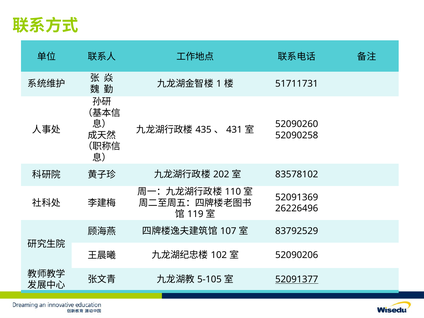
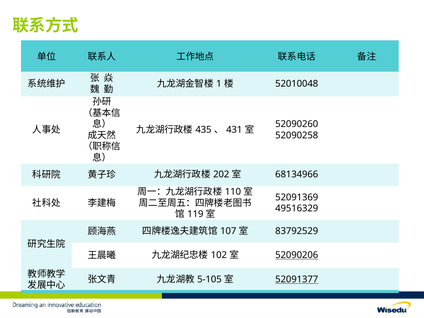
51711731: 51711731 -> 52010048
83578102: 83578102 -> 68134966
26226496: 26226496 -> 49516329
52090206 underline: none -> present
